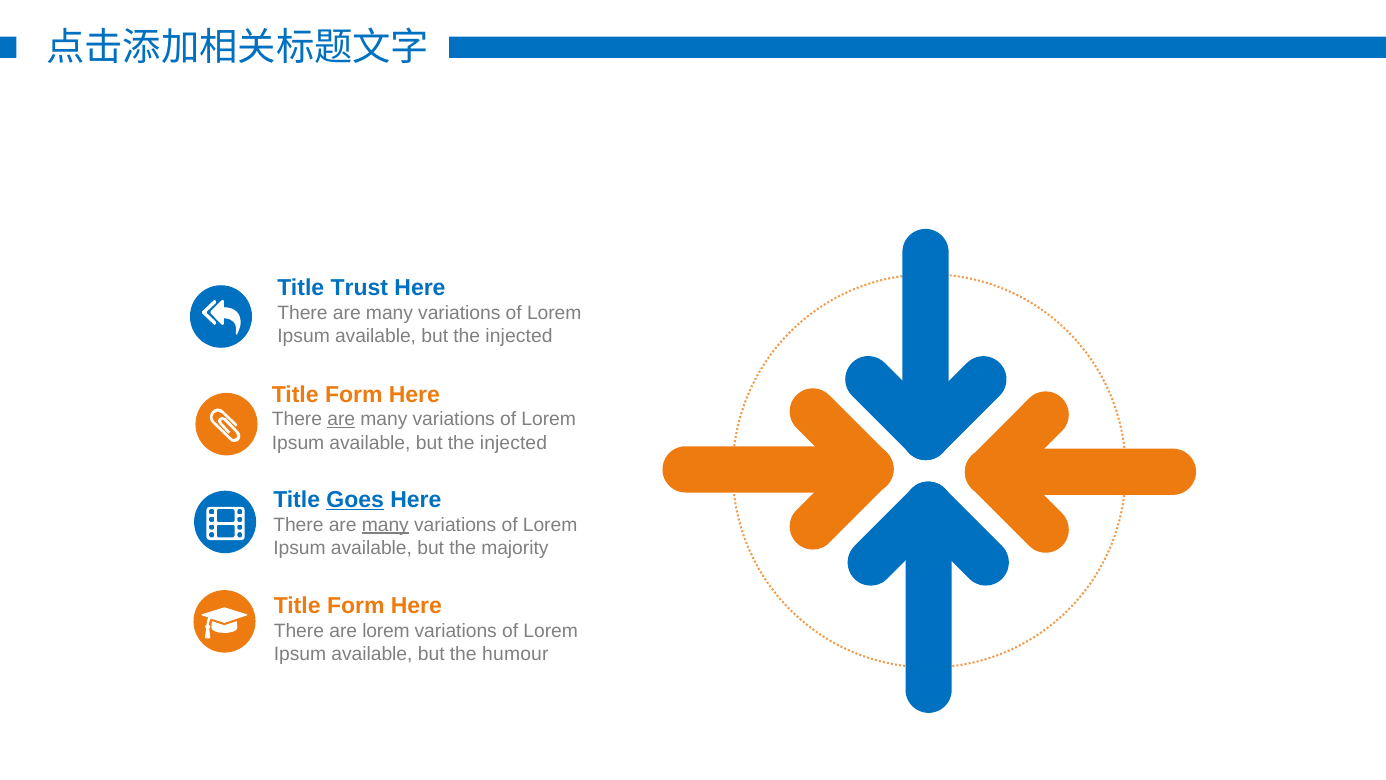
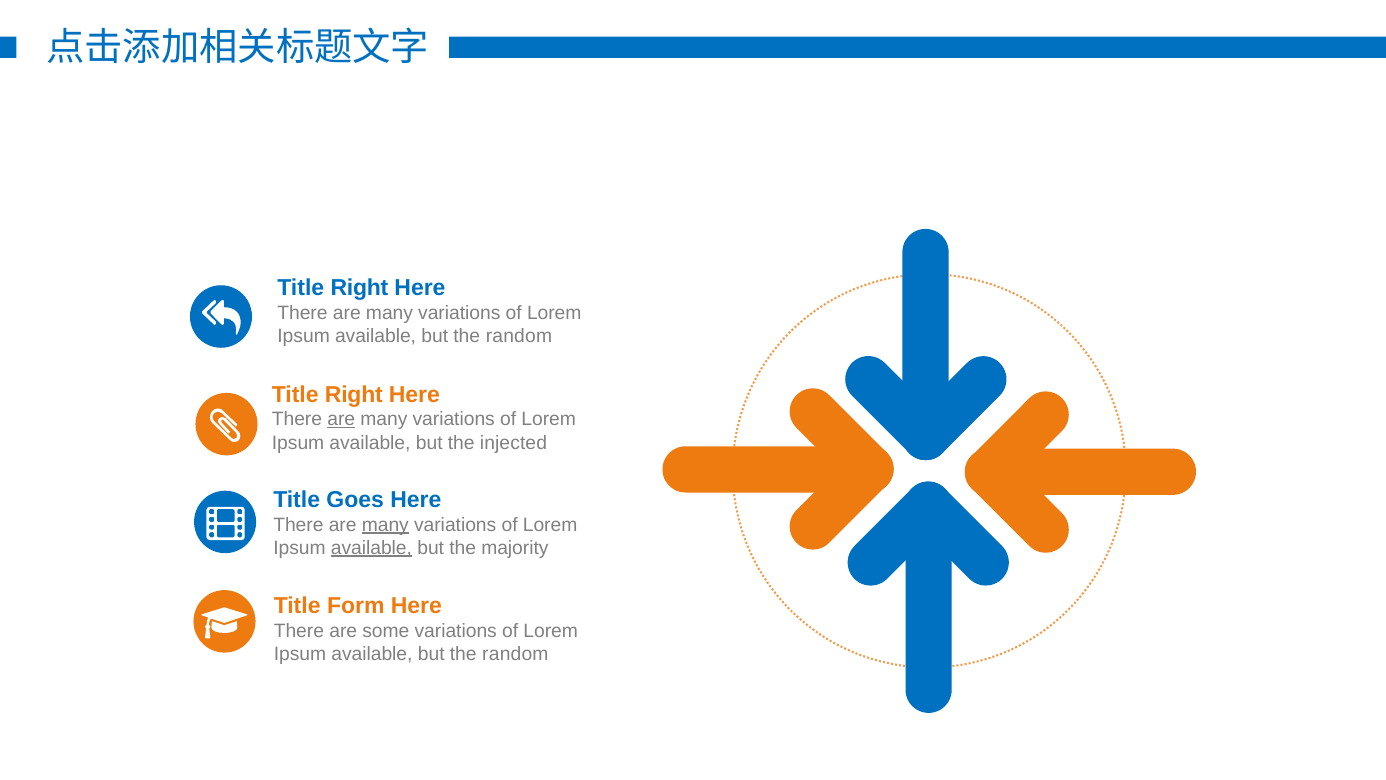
Trust at (359, 287): Trust -> Right
injected at (519, 336): injected -> random
Form at (354, 394): Form -> Right
Goes underline: present -> none
available at (371, 547) underline: none -> present
are lorem: lorem -> some
humour at (515, 654): humour -> random
